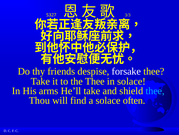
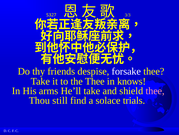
in solace: solace -> knows
thee at (155, 90) colour: light blue -> pink
will: will -> still
often: often -> trials
